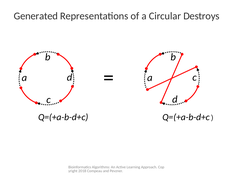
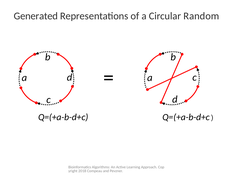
Destroys: Destroys -> Random
